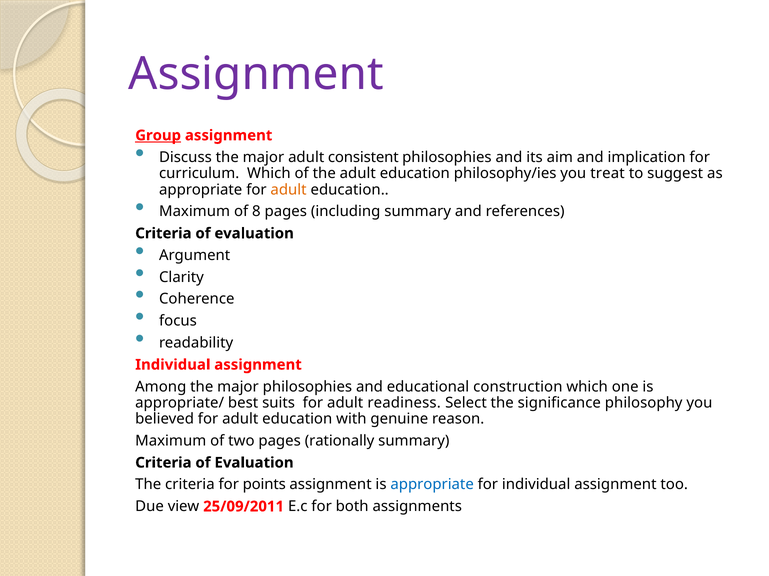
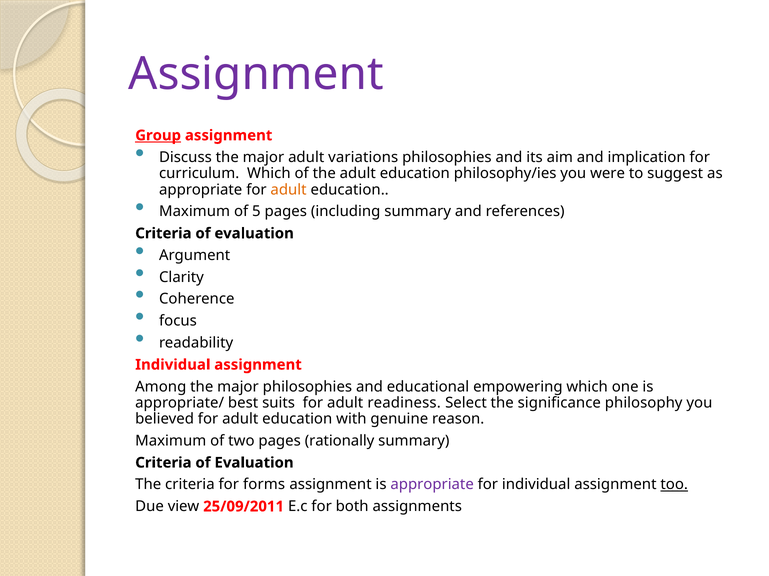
consistent: consistent -> variations
treat: treat -> were
8: 8 -> 5
construction: construction -> empowering
points: points -> forms
appropriate at (432, 485) colour: blue -> purple
too underline: none -> present
